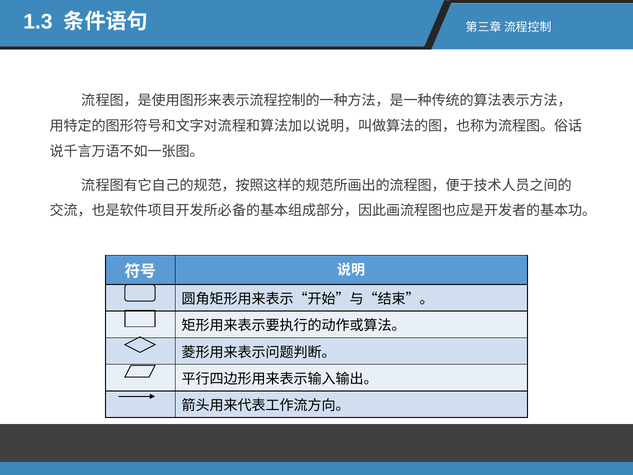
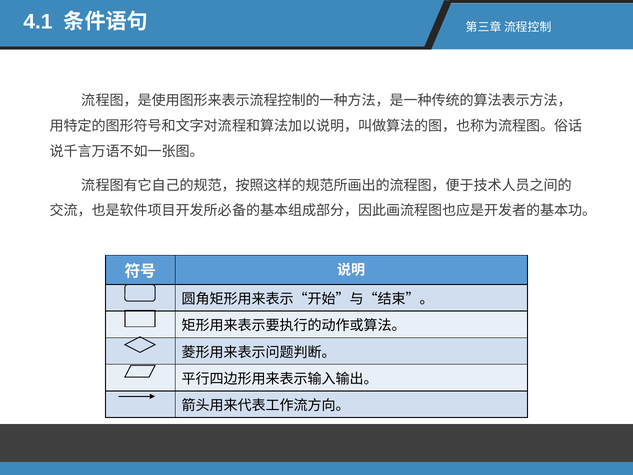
1.3: 1.3 -> 4.1
